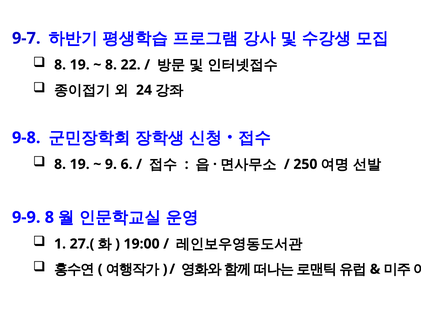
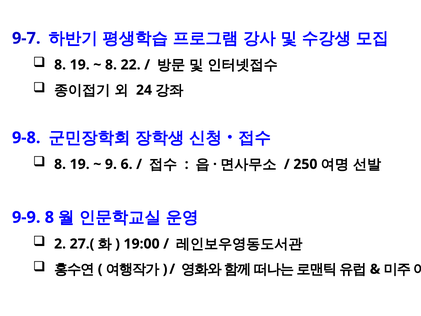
1: 1 -> 2
